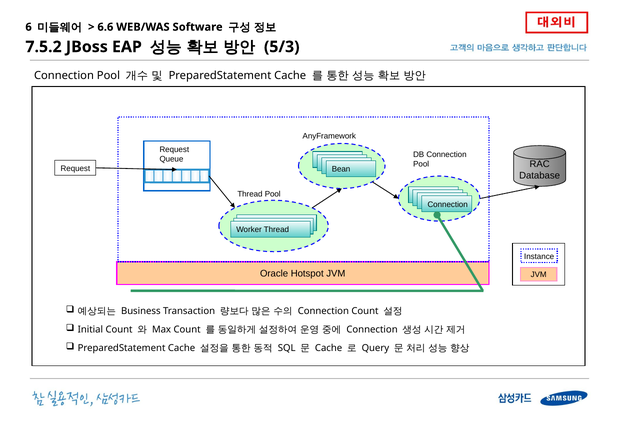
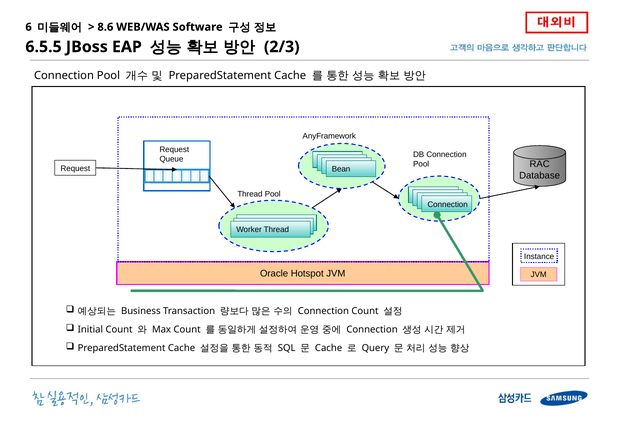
6.6: 6.6 -> 8.6
7.5.2: 7.5.2 -> 6.5.5
5/3: 5/3 -> 2/3
